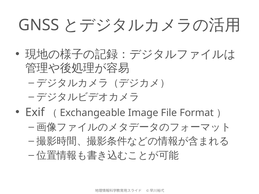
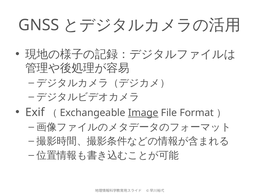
Image underline: none -> present
